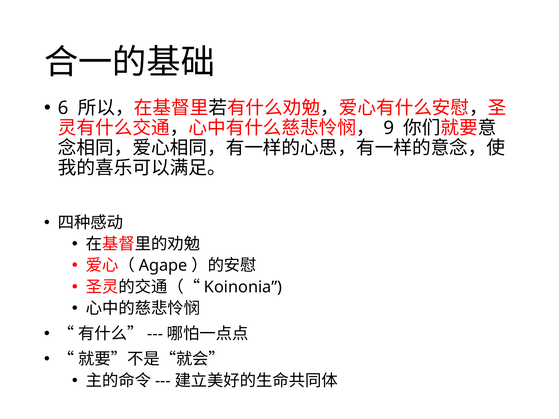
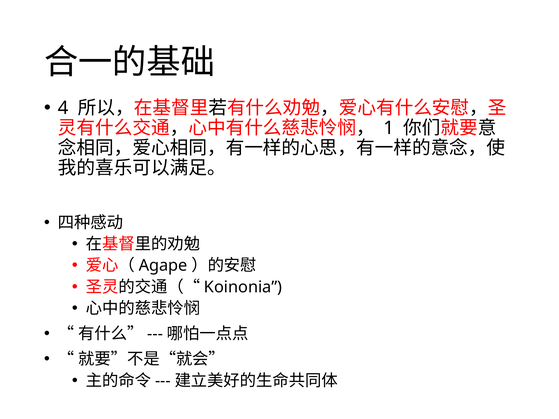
6: 6 -> 4
9: 9 -> 1
